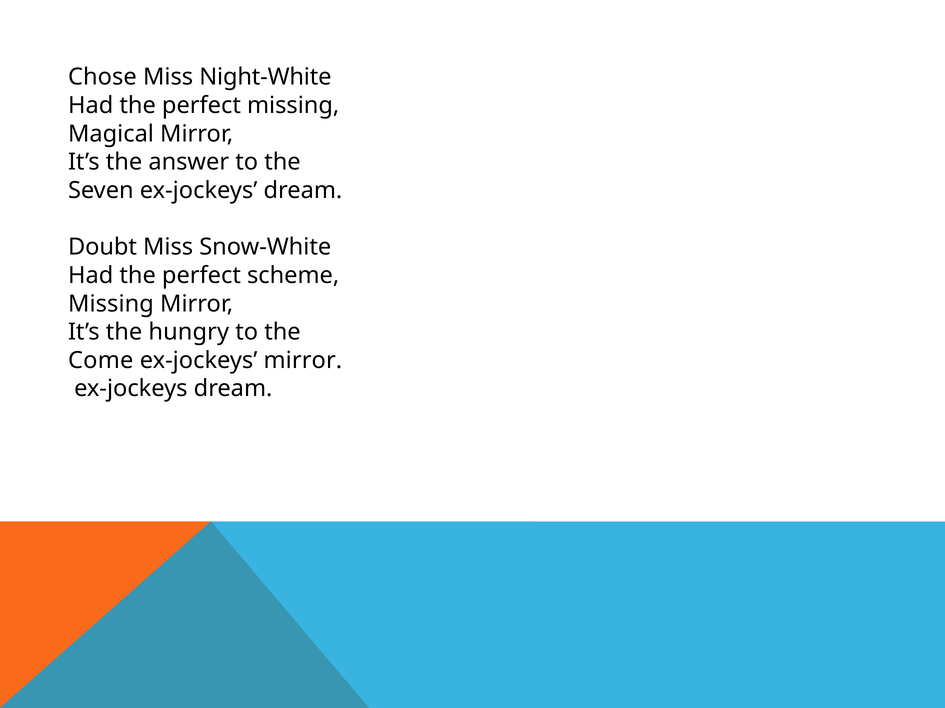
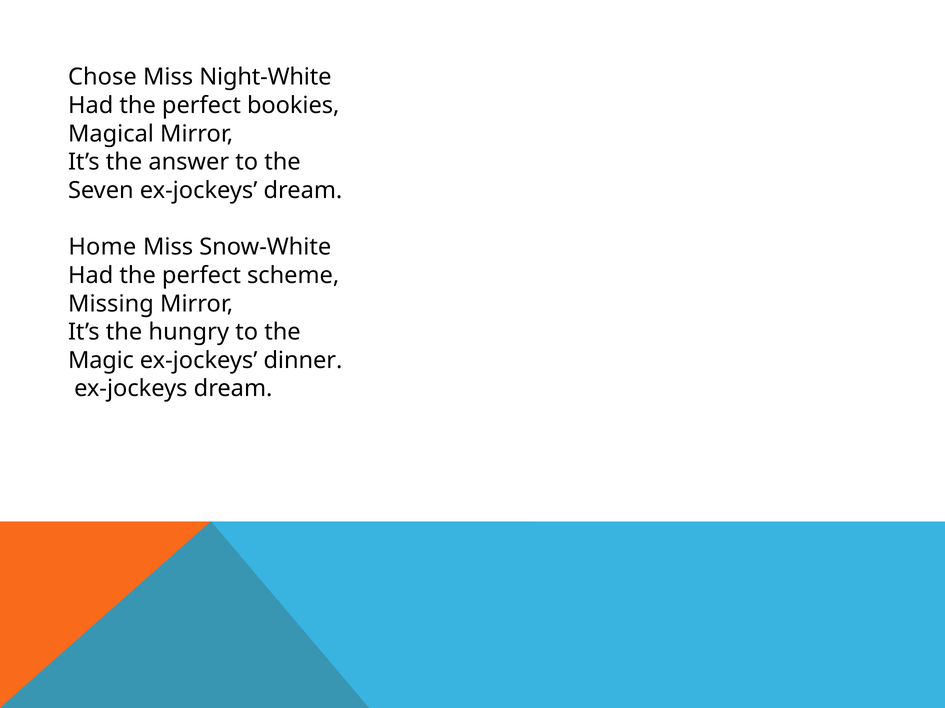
perfect missing: missing -> bookies
Doubt: Doubt -> Home
Come: Come -> Magic
ex-jockeys mirror: mirror -> dinner
